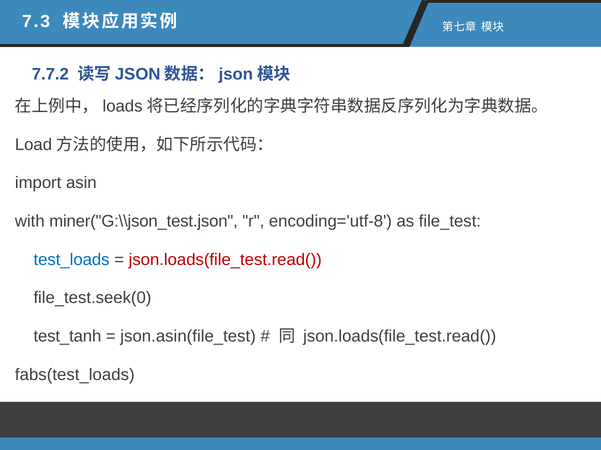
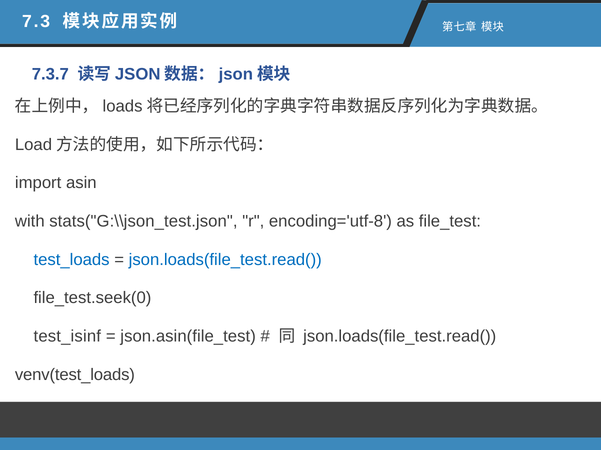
7.7.2: 7.7.2 -> 7.3.7
miner("G:\\json_test.json: miner("G:\\json_test.json -> stats("G:\\json_test.json
json.loads(file_test.read( at (225, 260) colour: red -> blue
test_tanh: test_tanh -> test_isinf
fabs(test_loads: fabs(test_loads -> venv(test_loads
